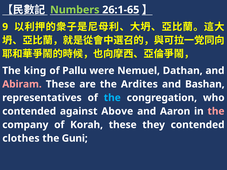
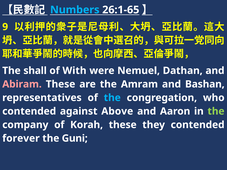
Numbers colour: light green -> light blue
king: king -> shall
Pallu: Pallu -> With
Ardites: Ardites -> Amram
the at (216, 111) colour: pink -> light green
clothes: clothes -> forever
